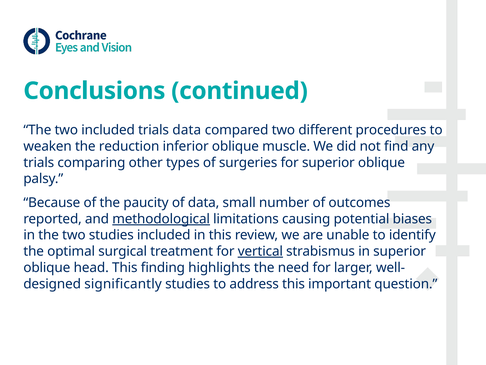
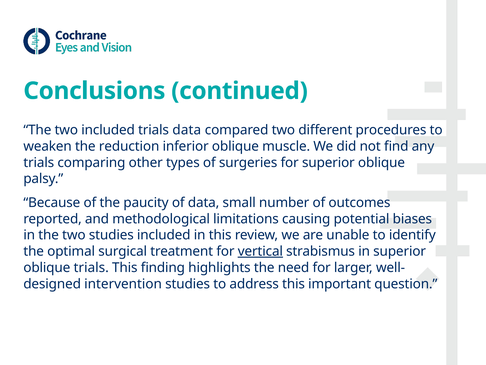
methodological underline: present -> none
oblique head: head -> trials
significantly: significantly -> intervention
